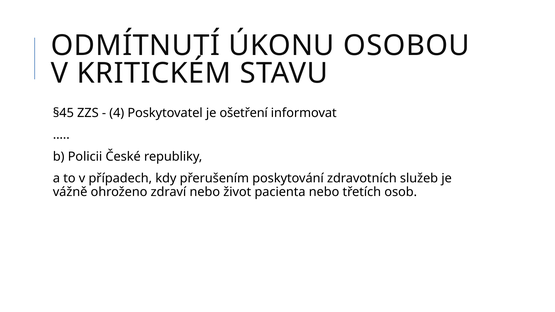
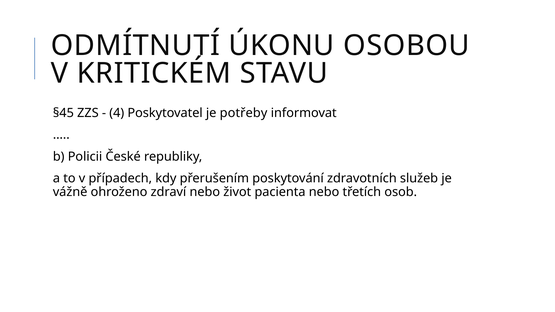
ošetření: ošetření -> potřeby
